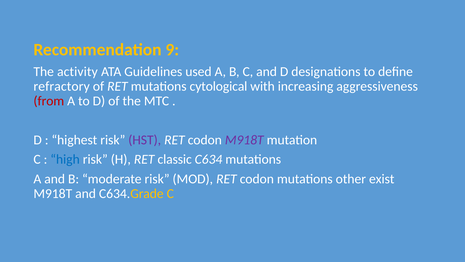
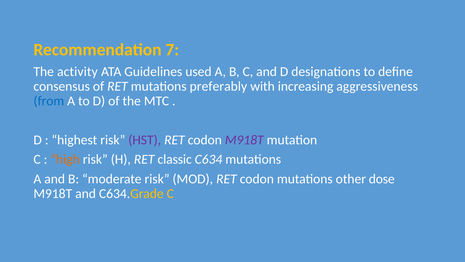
9: 9 -> 7
refractory: refractory -> consensus
cytological: cytological -> preferably
from colour: red -> blue
high colour: blue -> orange
exist: exist -> dose
